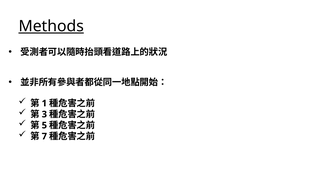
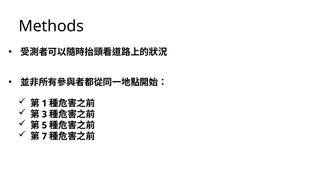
Methods underline: present -> none
